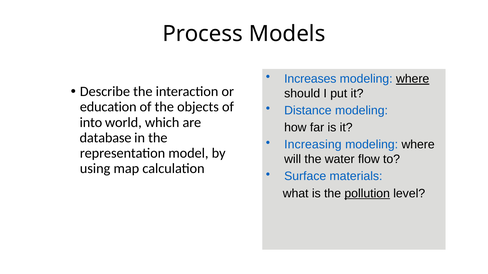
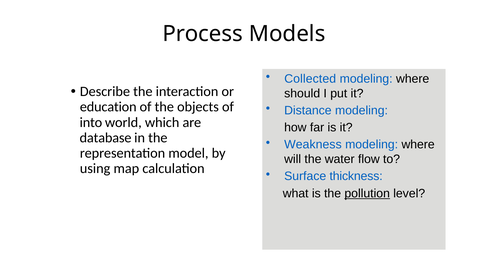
Increases: Increases -> Collected
where at (413, 79) underline: present -> none
Increasing: Increasing -> Weakness
materials: materials -> thickness
